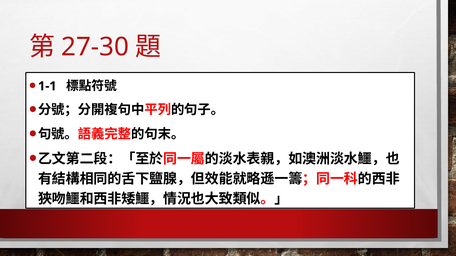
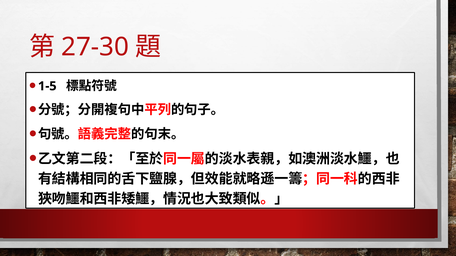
1-1: 1-1 -> 1-5
